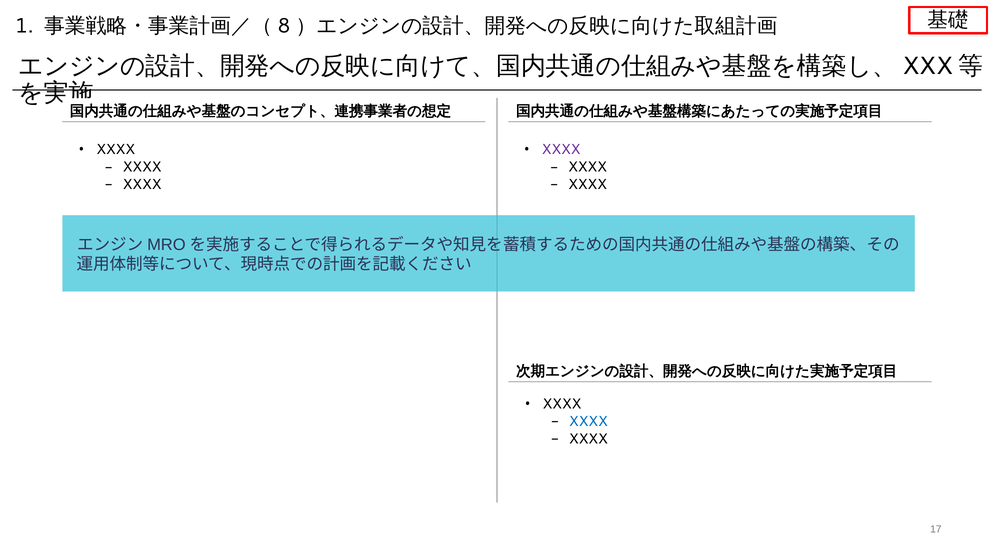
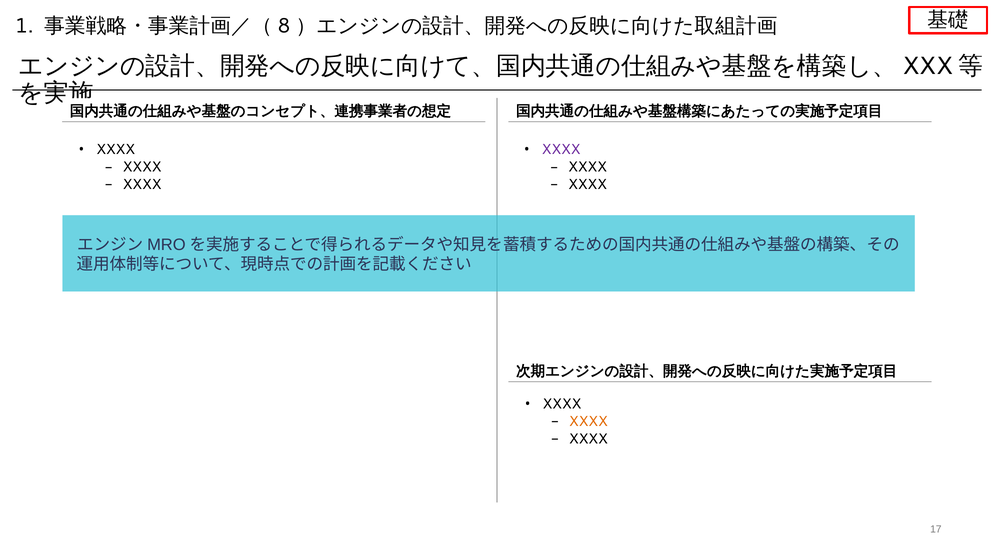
XXXX at (588, 421) colour: blue -> orange
